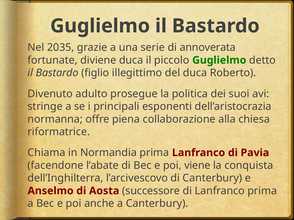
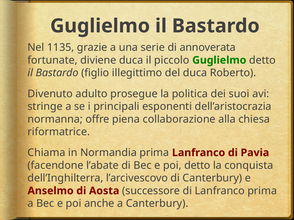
2035: 2035 -> 1135
poi viene: viene -> detto
